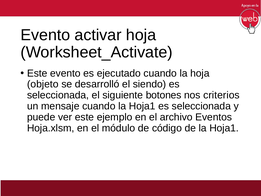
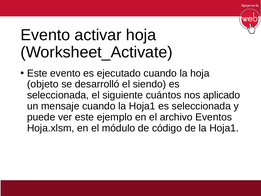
botones: botones -> cuántos
criterios: criterios -> aplicado
